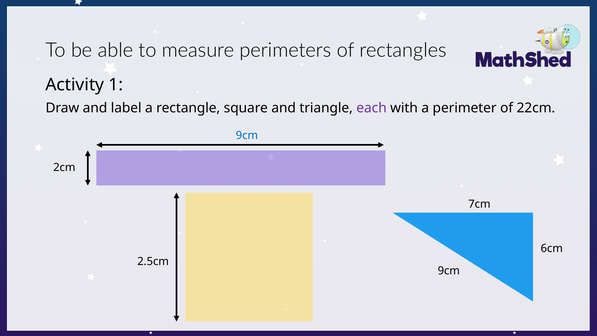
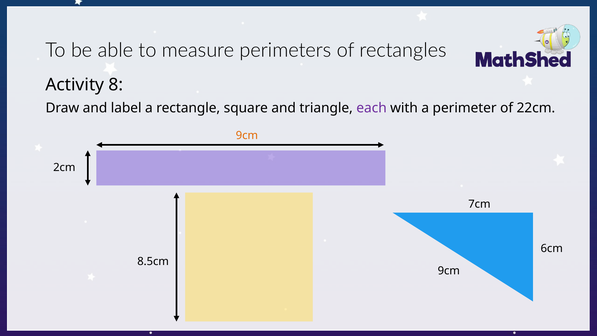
1: 1 -> 8
9cm at (247, 135) colour: blue -> orange
2.5cm: 2.5cm -> 8.5cm
